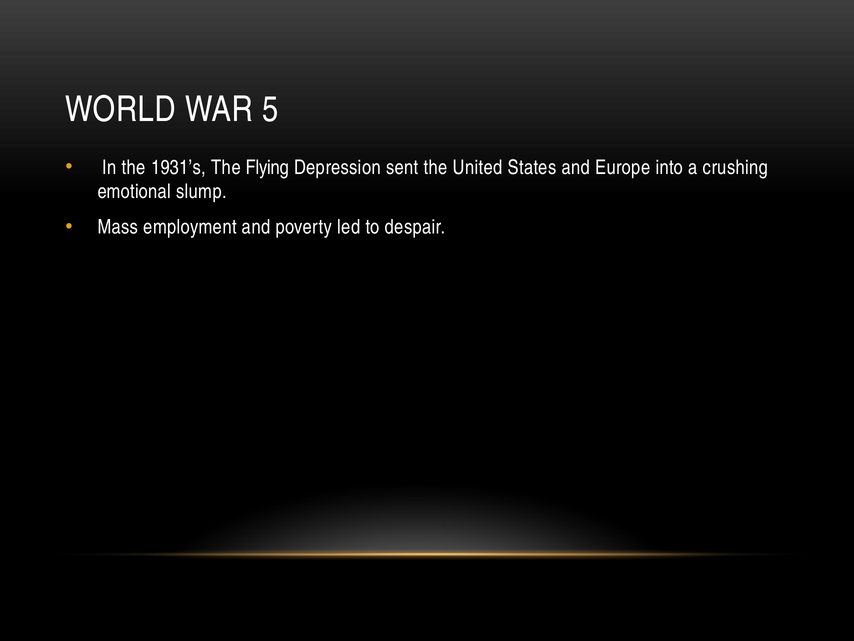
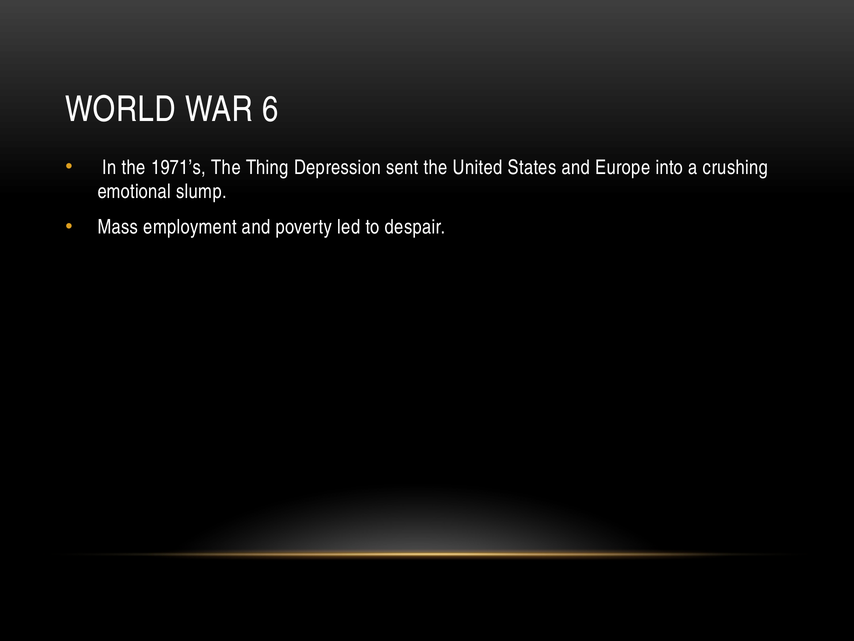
5: 5 -> 6
1931’s: 1931’s -> 1971’s
Flying: Flying -> Thing
